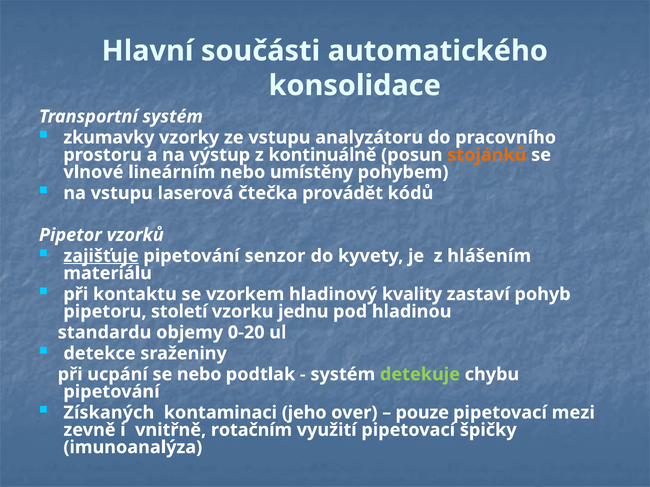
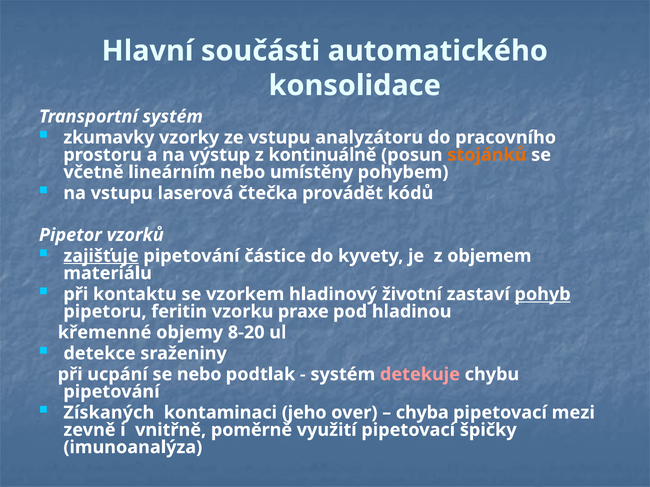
vlnové: vlnové -> včetně
senzor: senzor -> částice
hlášením: hlášením -> objemem
kvality: kvality -> životní
pohyb underline: none -> present
století: století -> feritin
jednu: jednu -> praxe
standardu: standardu -> křemenné
0-20: 0-20 -> 8-20
detekuje colour: light green -> pink
pouze: pouze -> chyba
rotačním: rotačním -> poměrně
